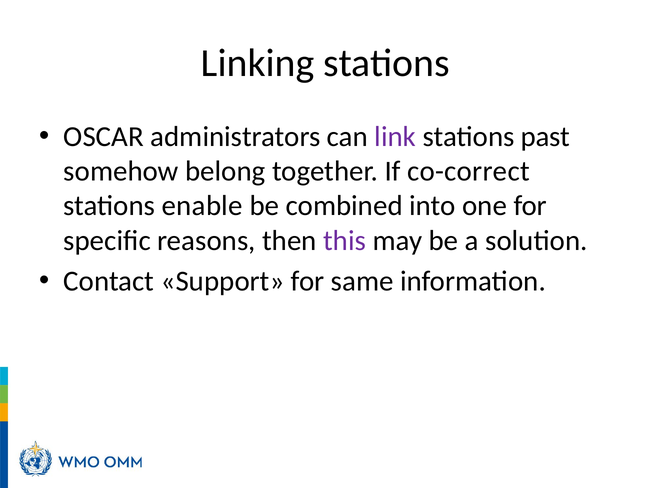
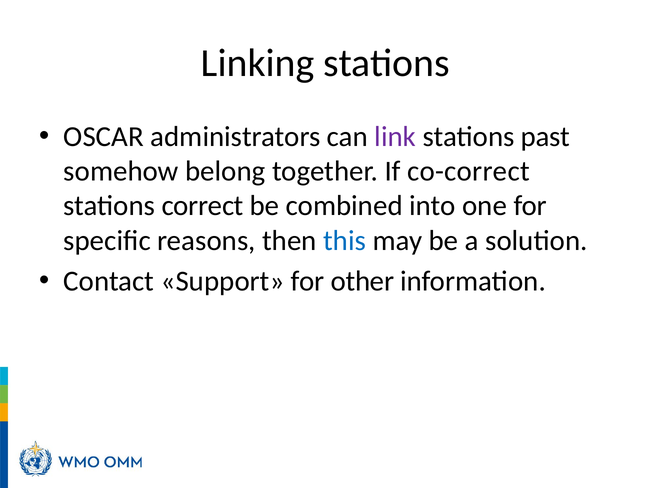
enable: enable -> correct
this colour: purple -> blue
same: same -> other
